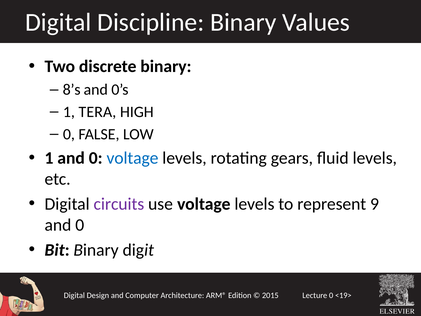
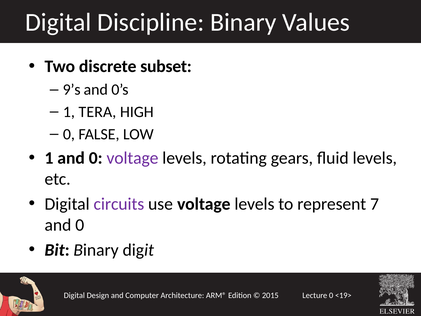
discrete binary: binary -> subset
8’s: 8’s -> 9’s
voltage at (132, 158) colour: blue -> purple
9: 9 -> 7
